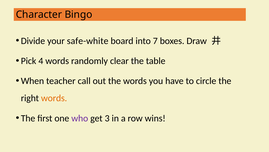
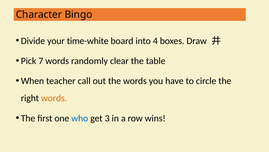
safe-white: safe-white -> time-white
7: 7 -> 4
4: 4 -> 7
who colour: purple -> blue
